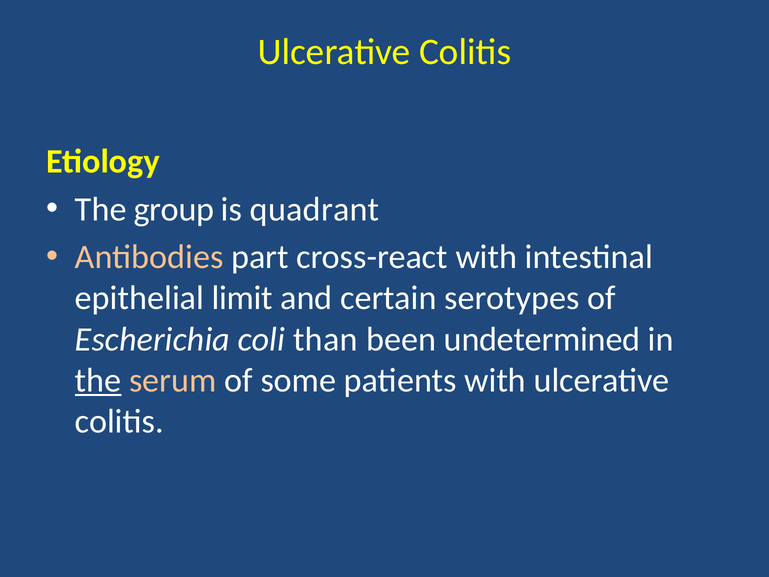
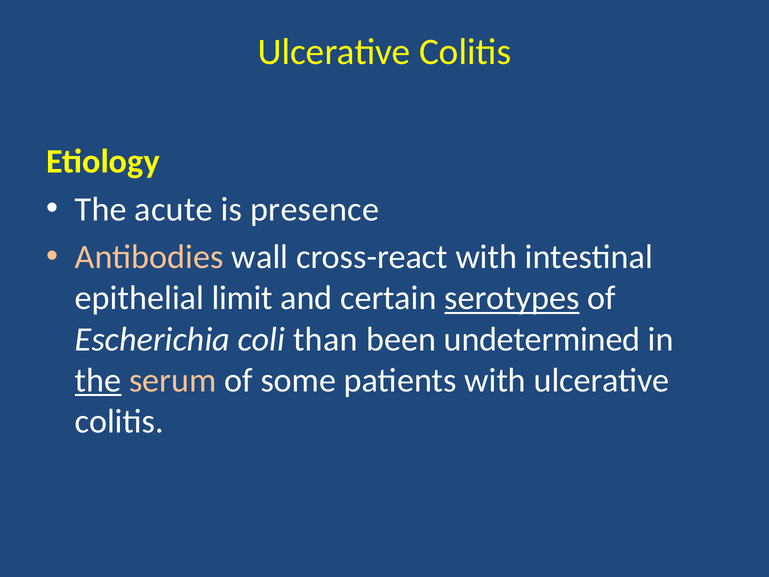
group: group -> acute
quadrant: quadrant -> presence
part: part -> wall
serotypes underline: none -> present
